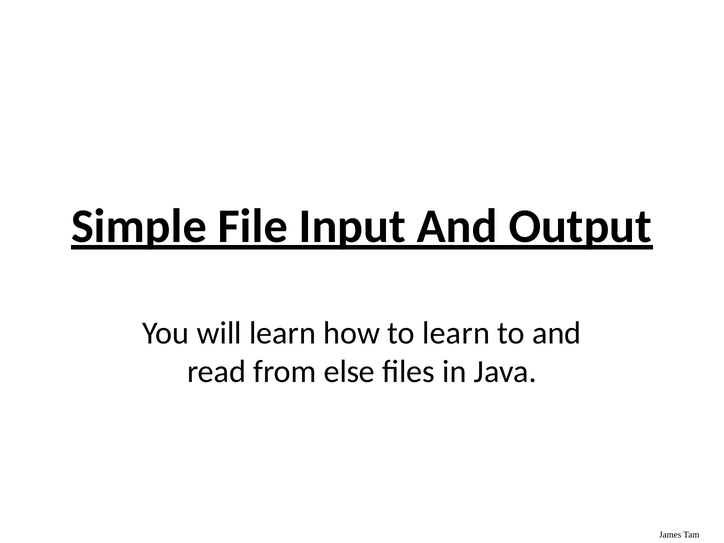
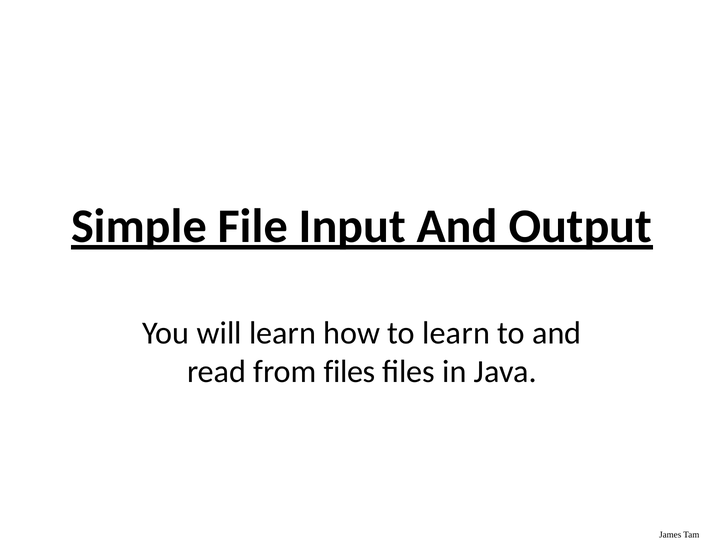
from else: else -> files
